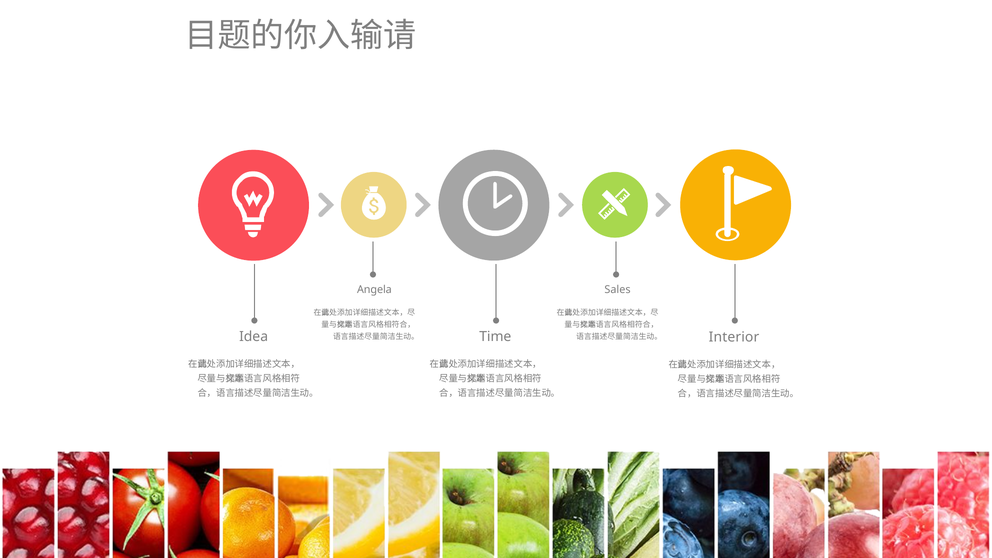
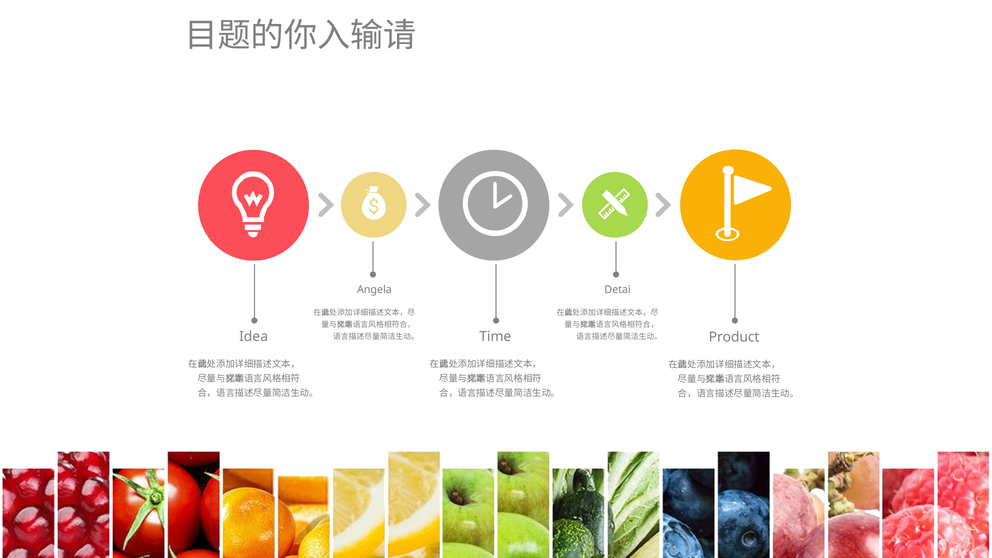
Sales: Sales -> Detai
Interior: Interior -> Product
